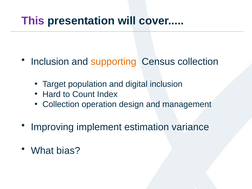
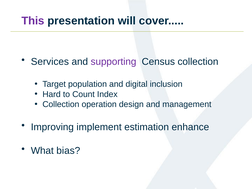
Inclusion at (50, 62): Inclusion -> Services
supporting colour: orange -> purple
variance: variance -> enhance
